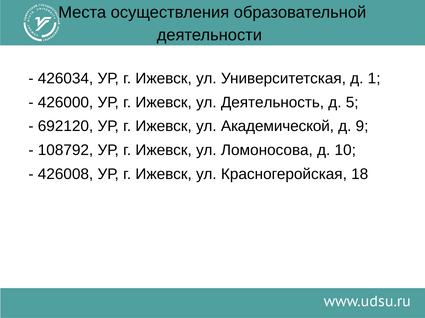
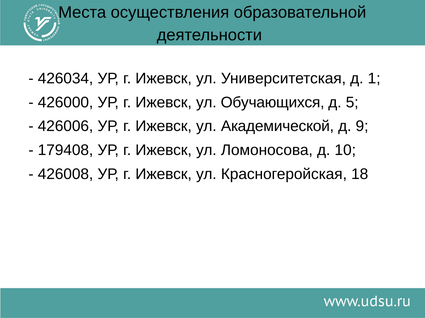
Деятельность: Деятельность -> Обучающихся
692120: 692120 -> 426006
108792: 108792 -> 179408
